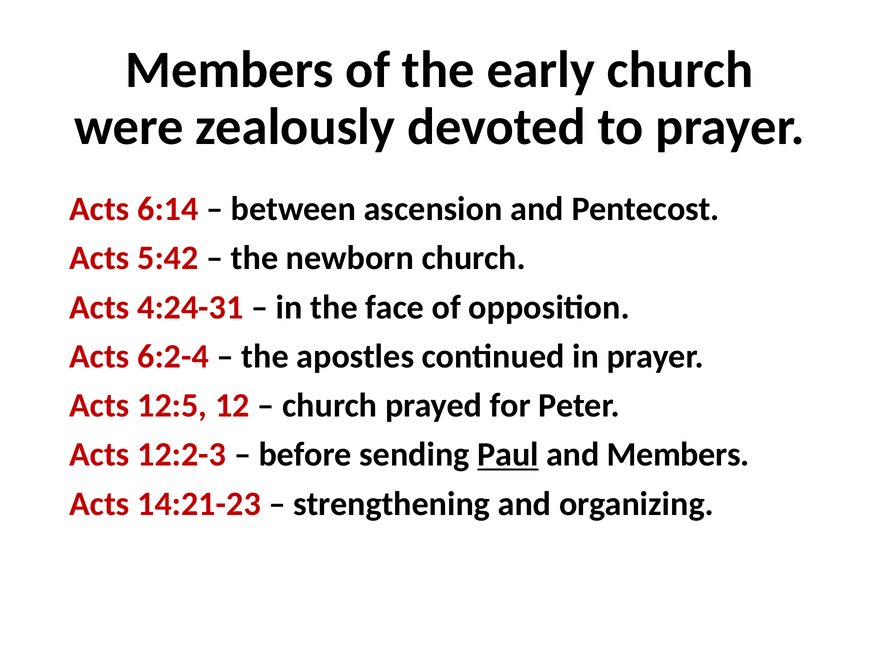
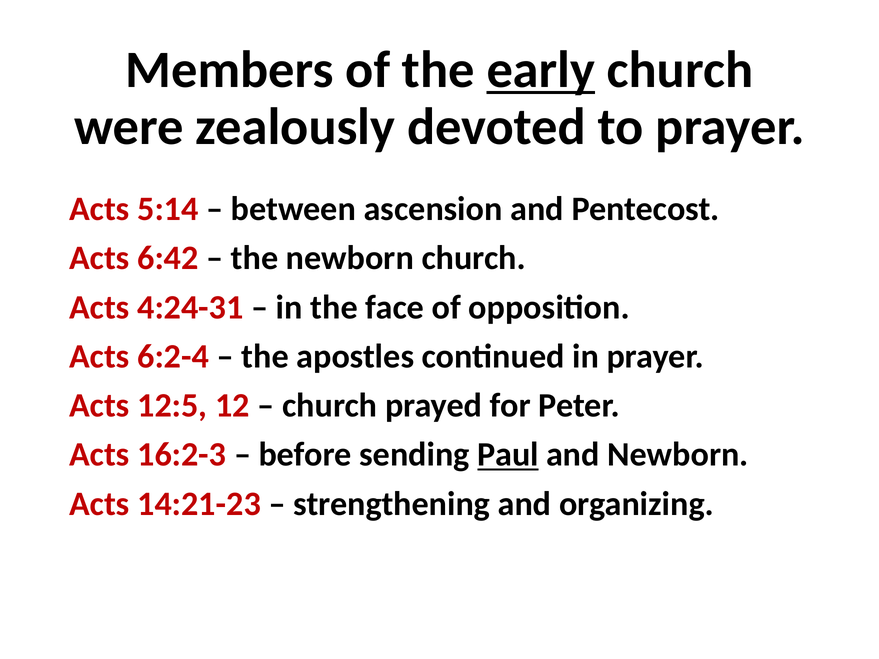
early underline: none -> present
6:14: 6:14 -> 5:14
5:42: 5:42 -> 6:42
12:2-3: 12:2-3 -> 16:2-3
and Members: Members -> Newborn
